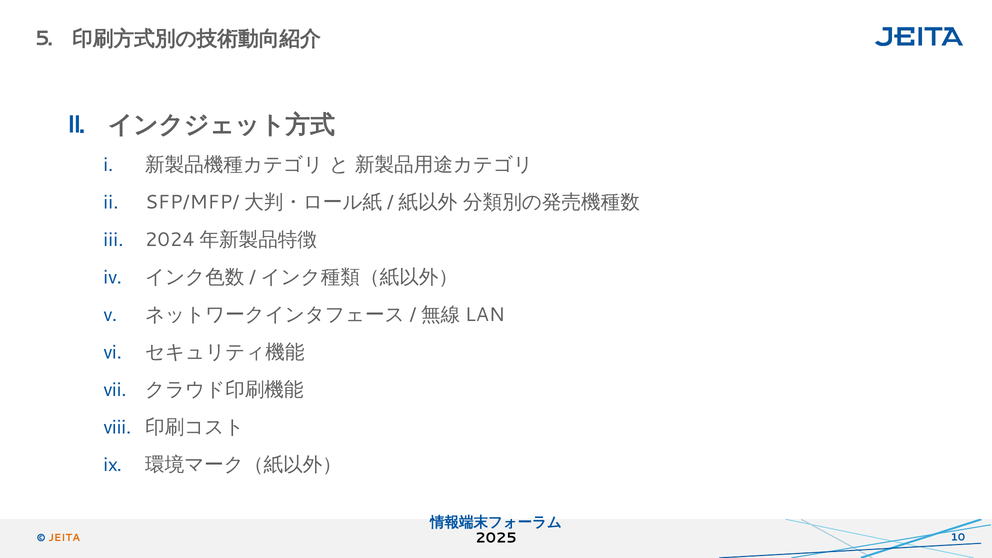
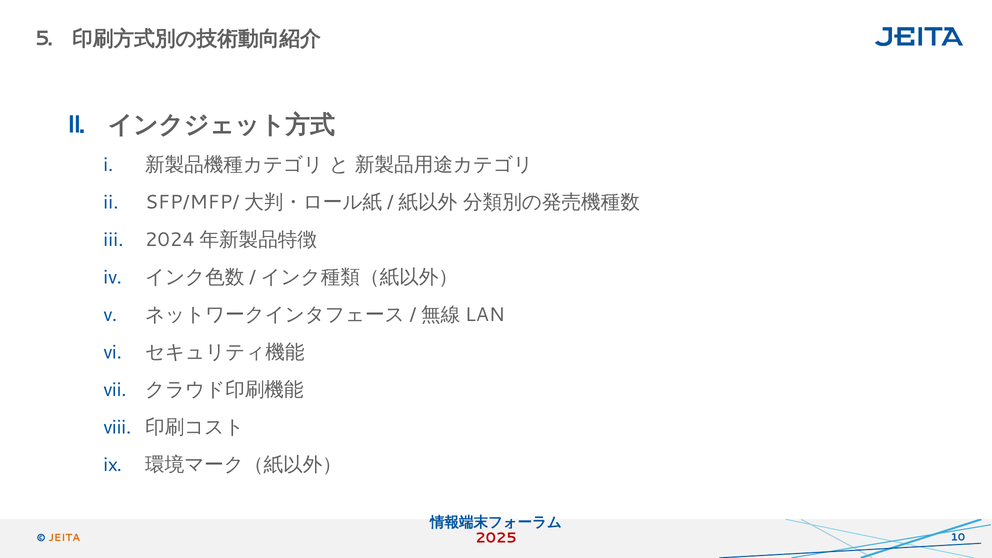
2025 colour: black -> red
